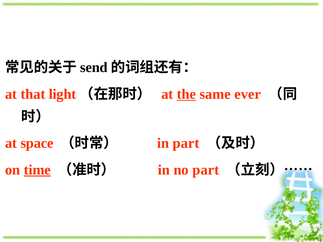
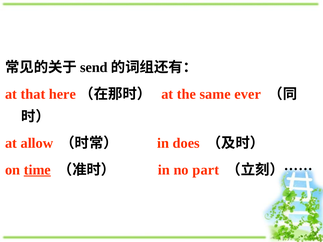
light: light -> here
the underline: present -> none
space: space -> allow
in part: part -> does
